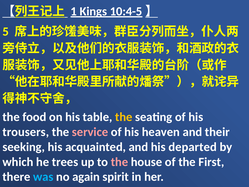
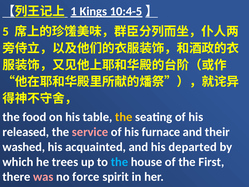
trousers: trousers -> released
heaven: heaven -> furnace
seeking: seeking -> washed
the at (119, 162) colour: pink -> light blue
was colour: light blue -> pink
again: again -> force
